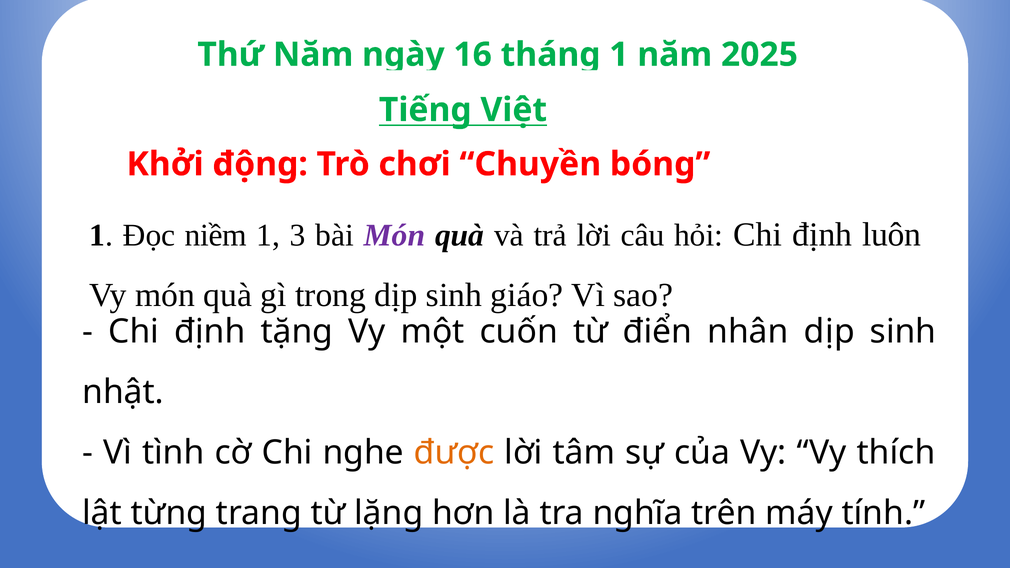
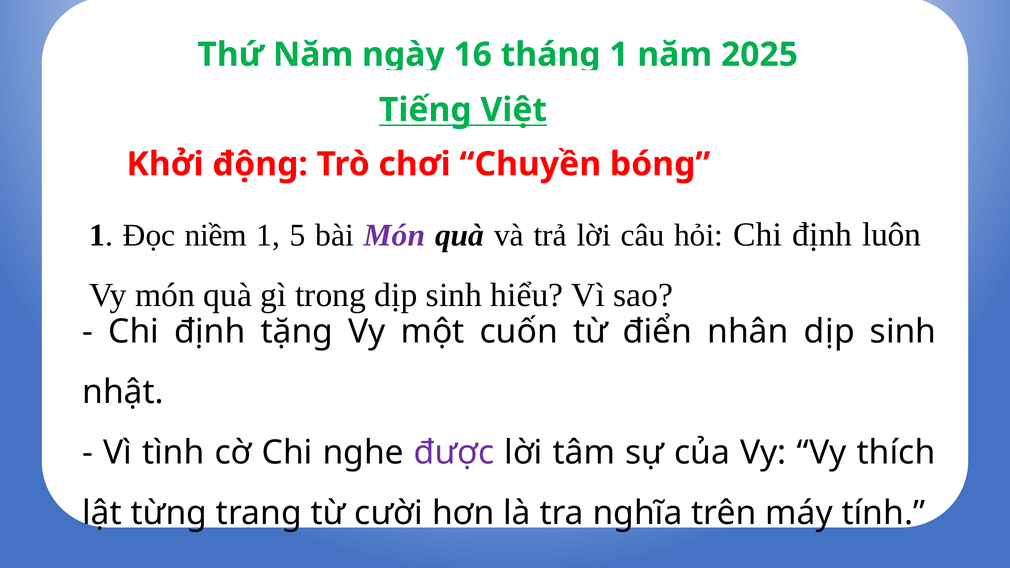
3: 3 -> 5
giáo: giáo -> hiểu
được colour: orange -> purple
lặng: lặng -> cười
